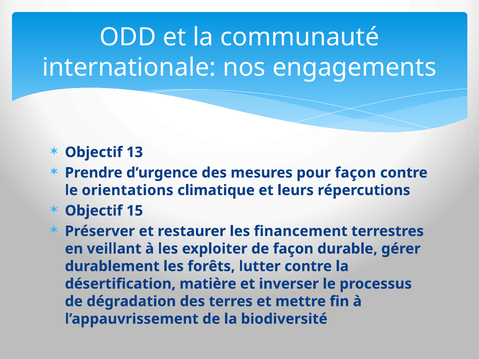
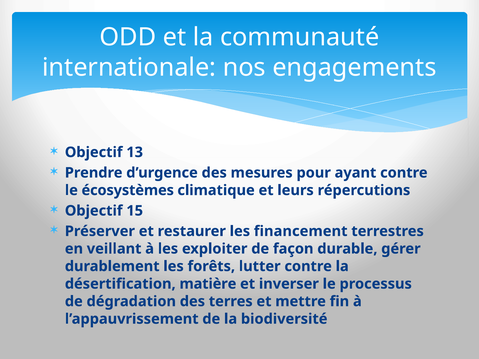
pour façon: façon -> ayant
orientations: orientations -> écosystèmes
